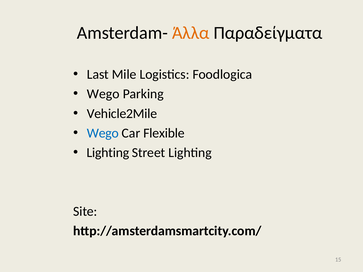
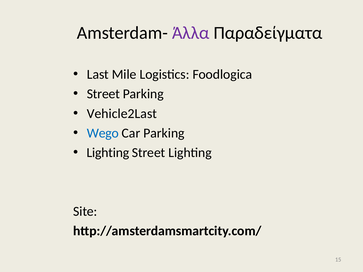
Άλλα colour: orange -> purple
Wego at (103, 94): Wego -> Street
Vehicle2Mile: Vehicle2Mile -> Vehicle2Last
Car Flexible: Flexible -> Parking
